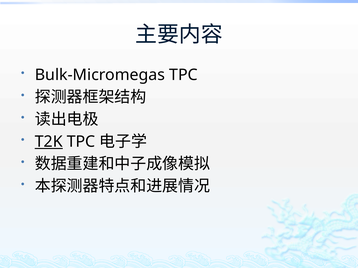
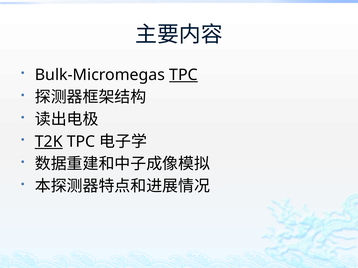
TPC at (183, 75) underline: none -> present
